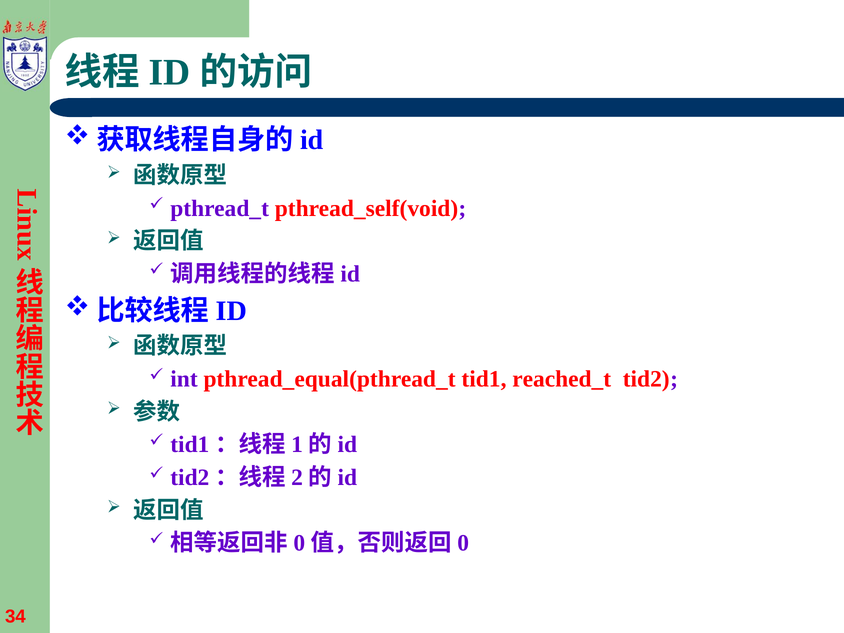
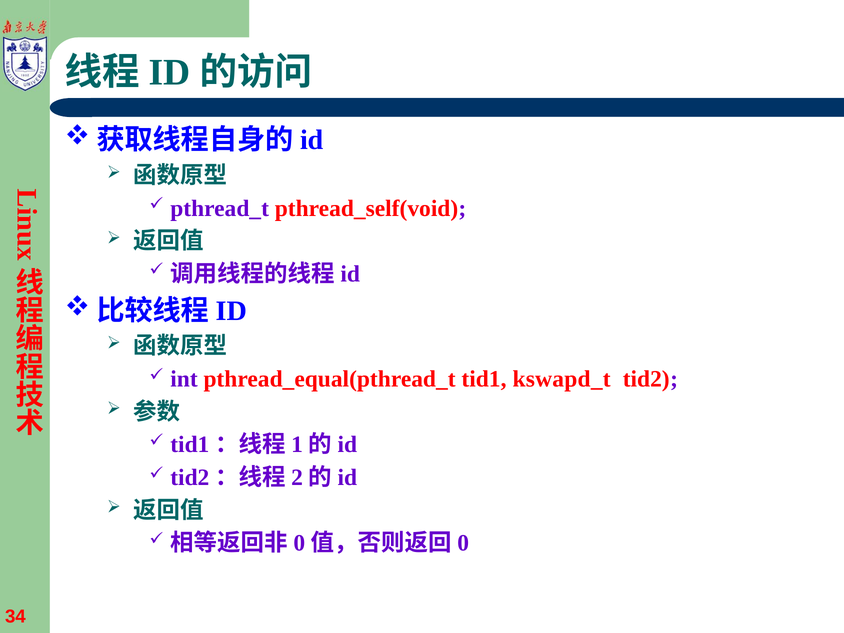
reached_t: reached_t -> kswapd_t
